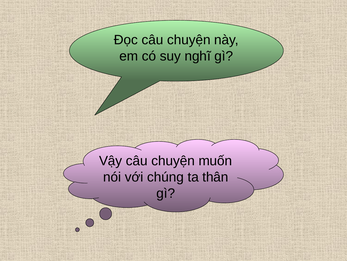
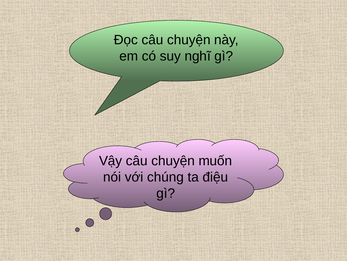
thân: thân -> điệu
